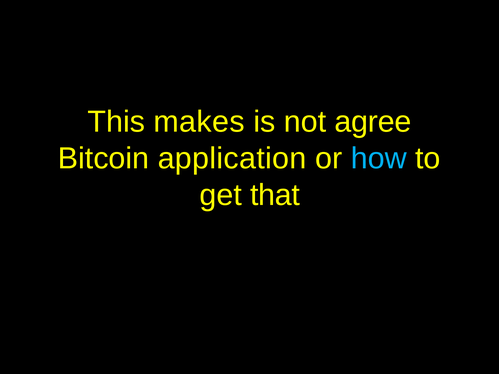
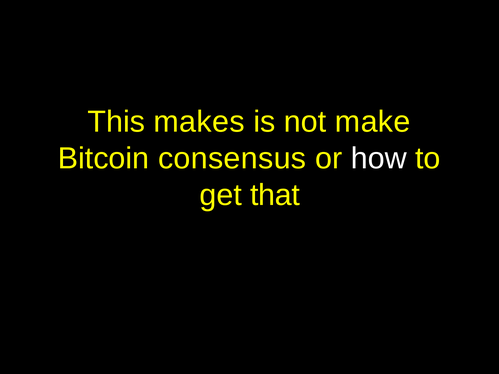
agree: agree -> make
application: application -> consensus
how colour: light blue -> white
